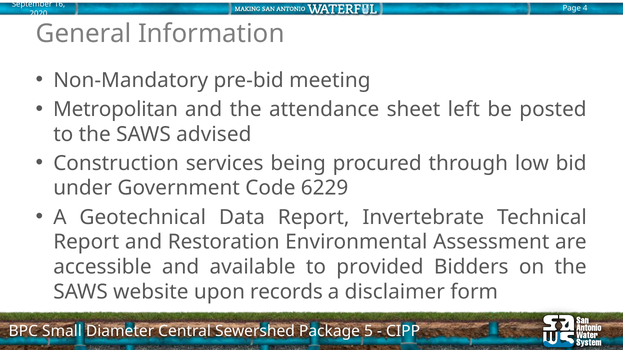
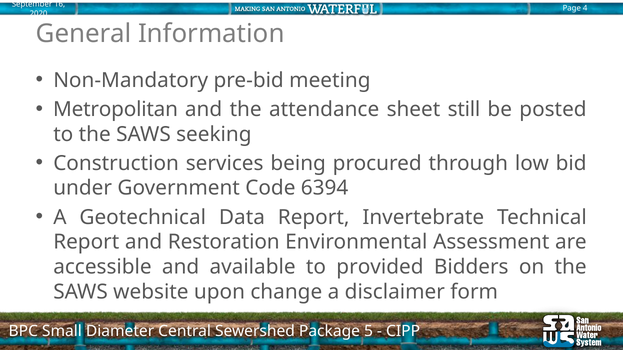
left: left -> still
advised: advised -> seeking
6229: 6229 -> 6394
records: records -> change
